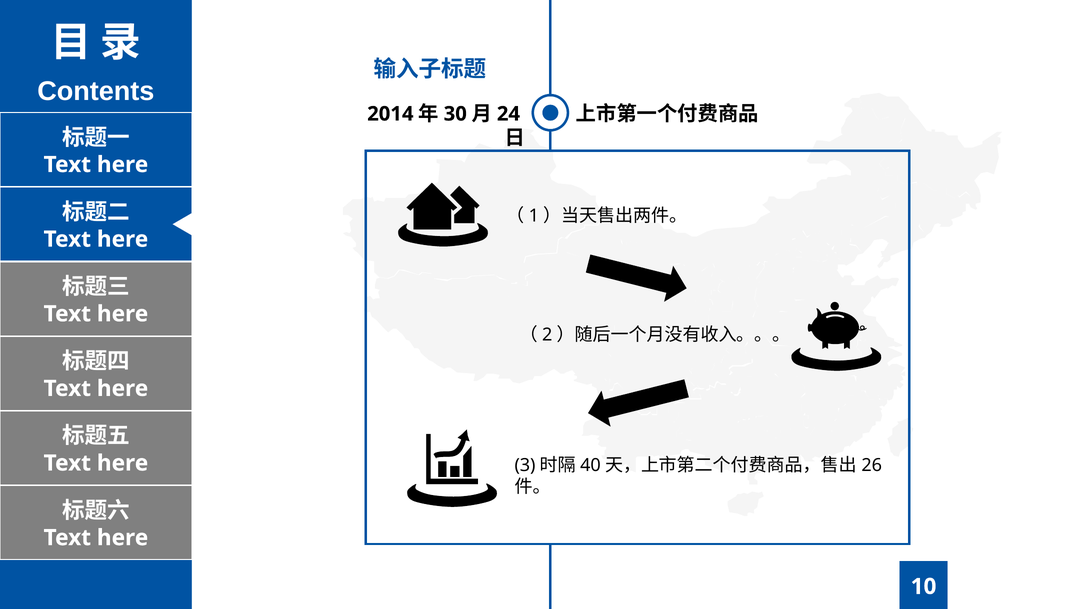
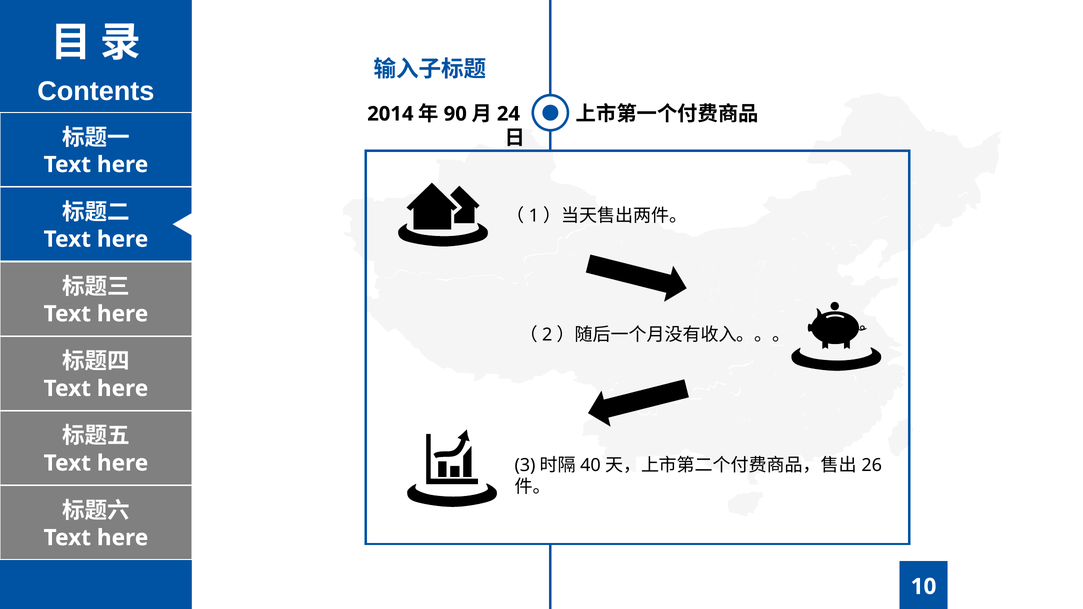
30: 30 -> 90
